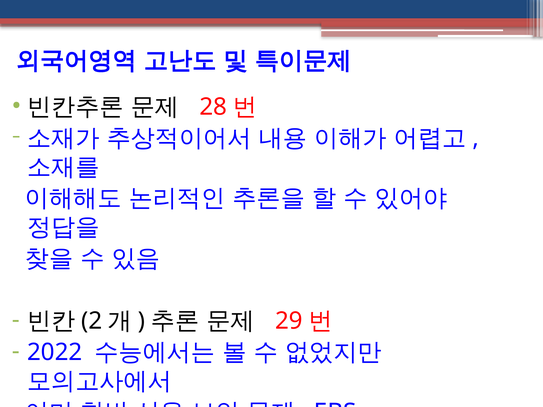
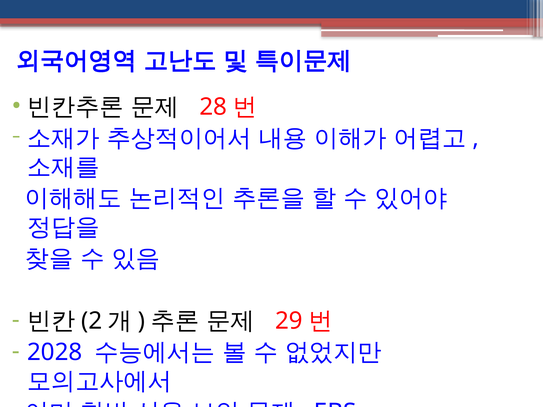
2022: 2022 -> 2028
